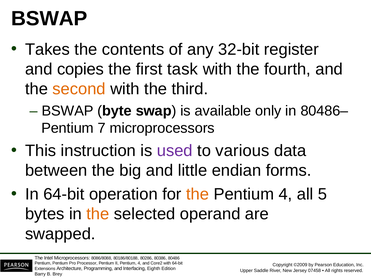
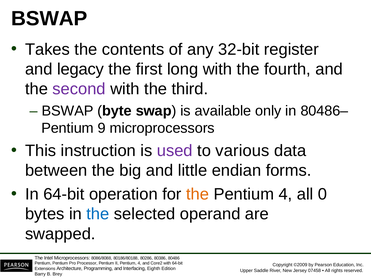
copies: copies -> legacy
task: task -> long
second colour: orange -> purple
7: 7 -> 9
5: 5 -> 0
the at (98, 214) colour: orange -> blue
